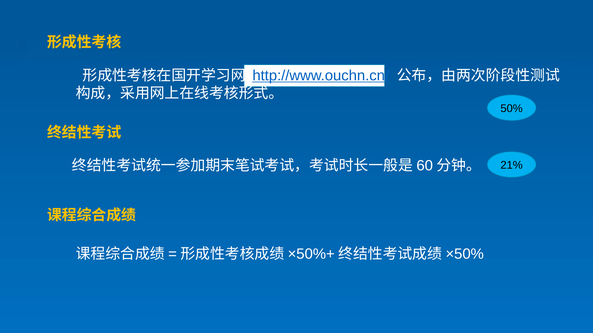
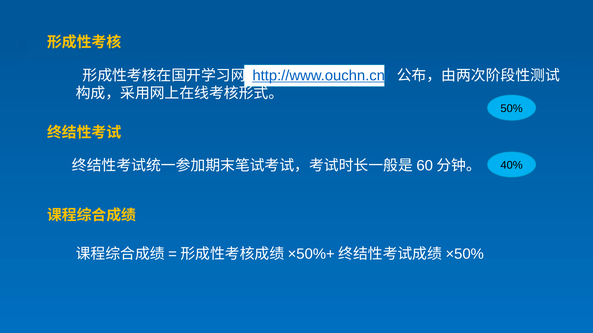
21%: 21% -> 40%
